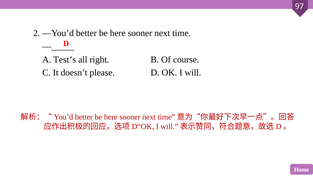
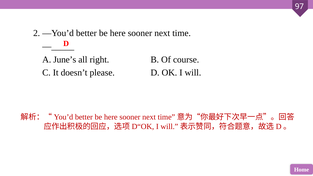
Test’s: Test’s -> June’s
